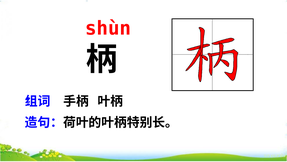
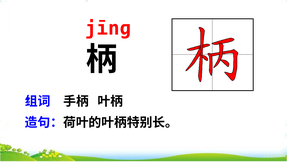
shùn: shùn -> jīnɡ
